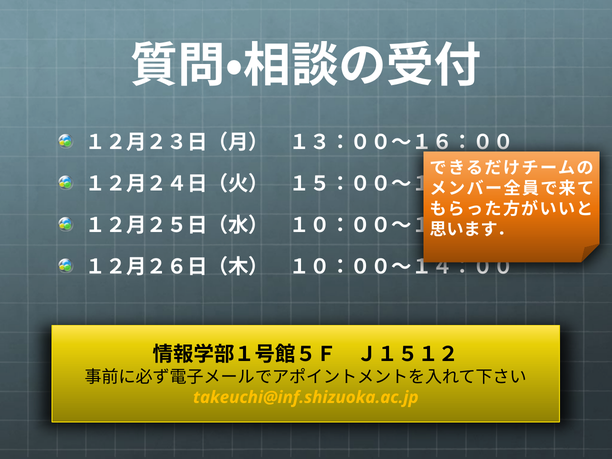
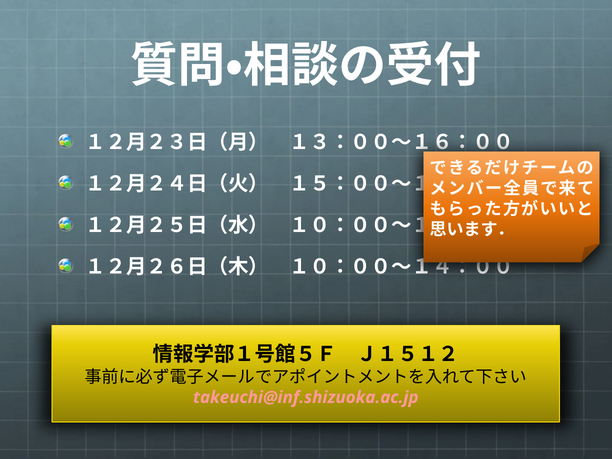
takeuchi@inf.shizuoka.ac.jp colour: yellow -> pink
